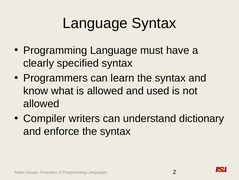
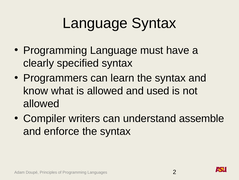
dictionary: dictionary -> assemble
